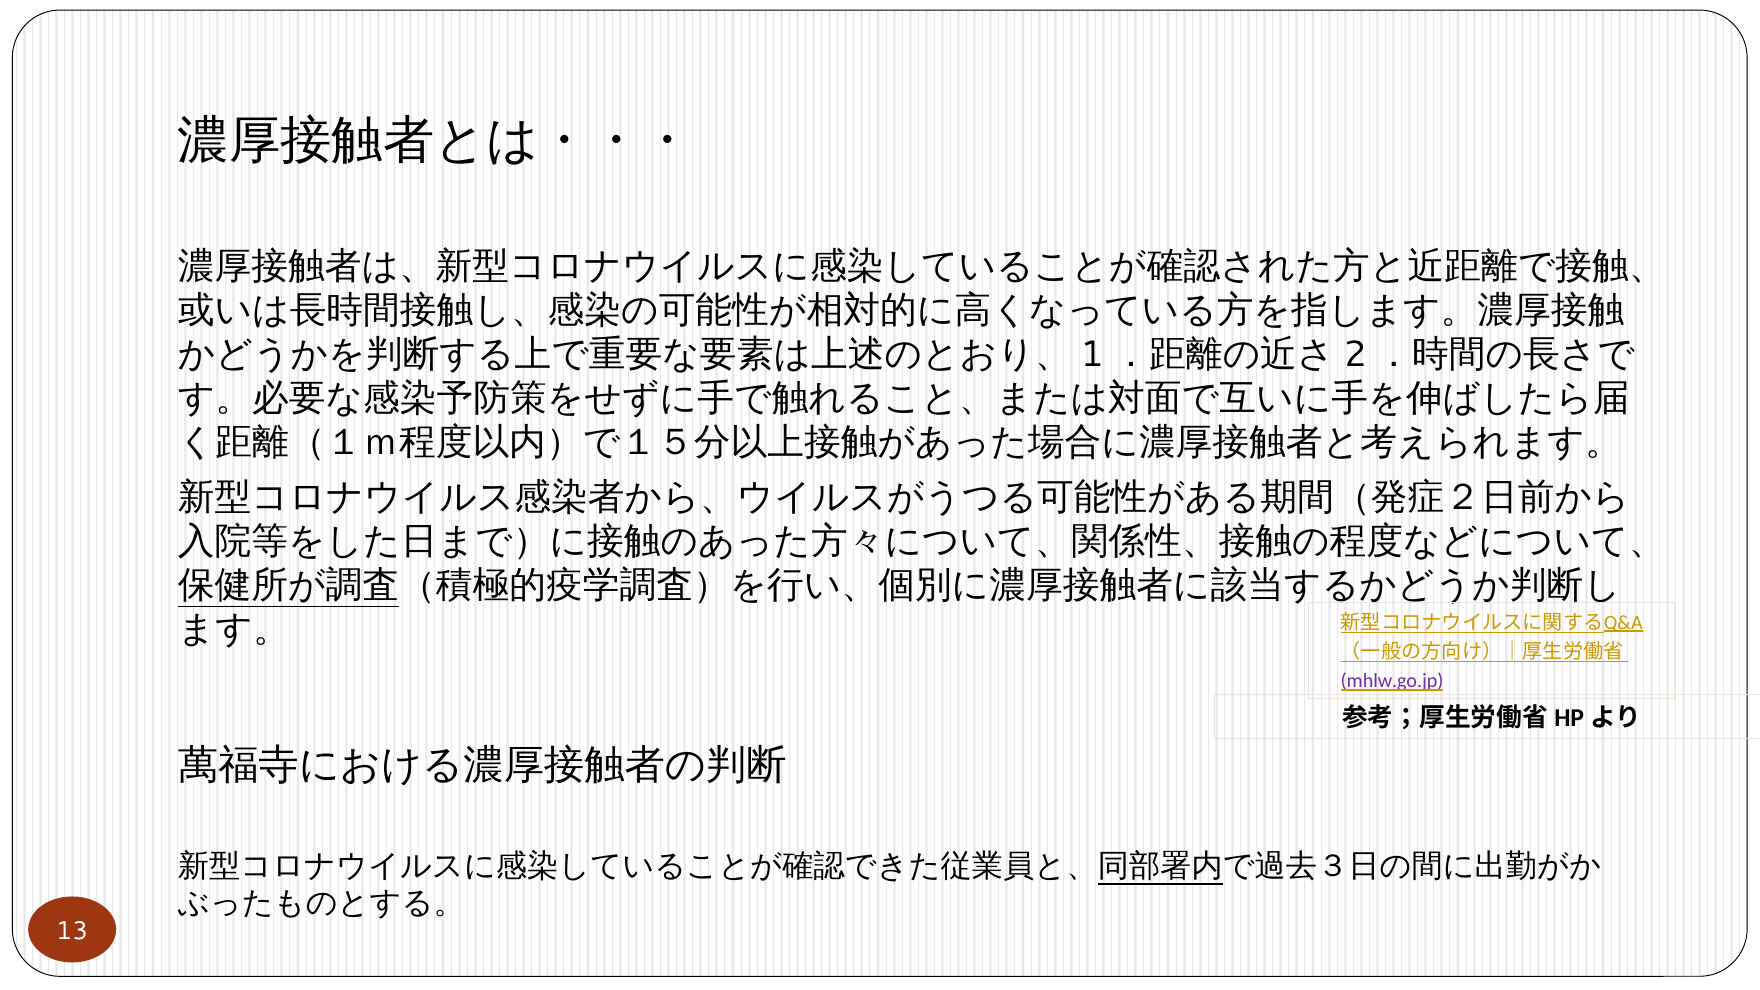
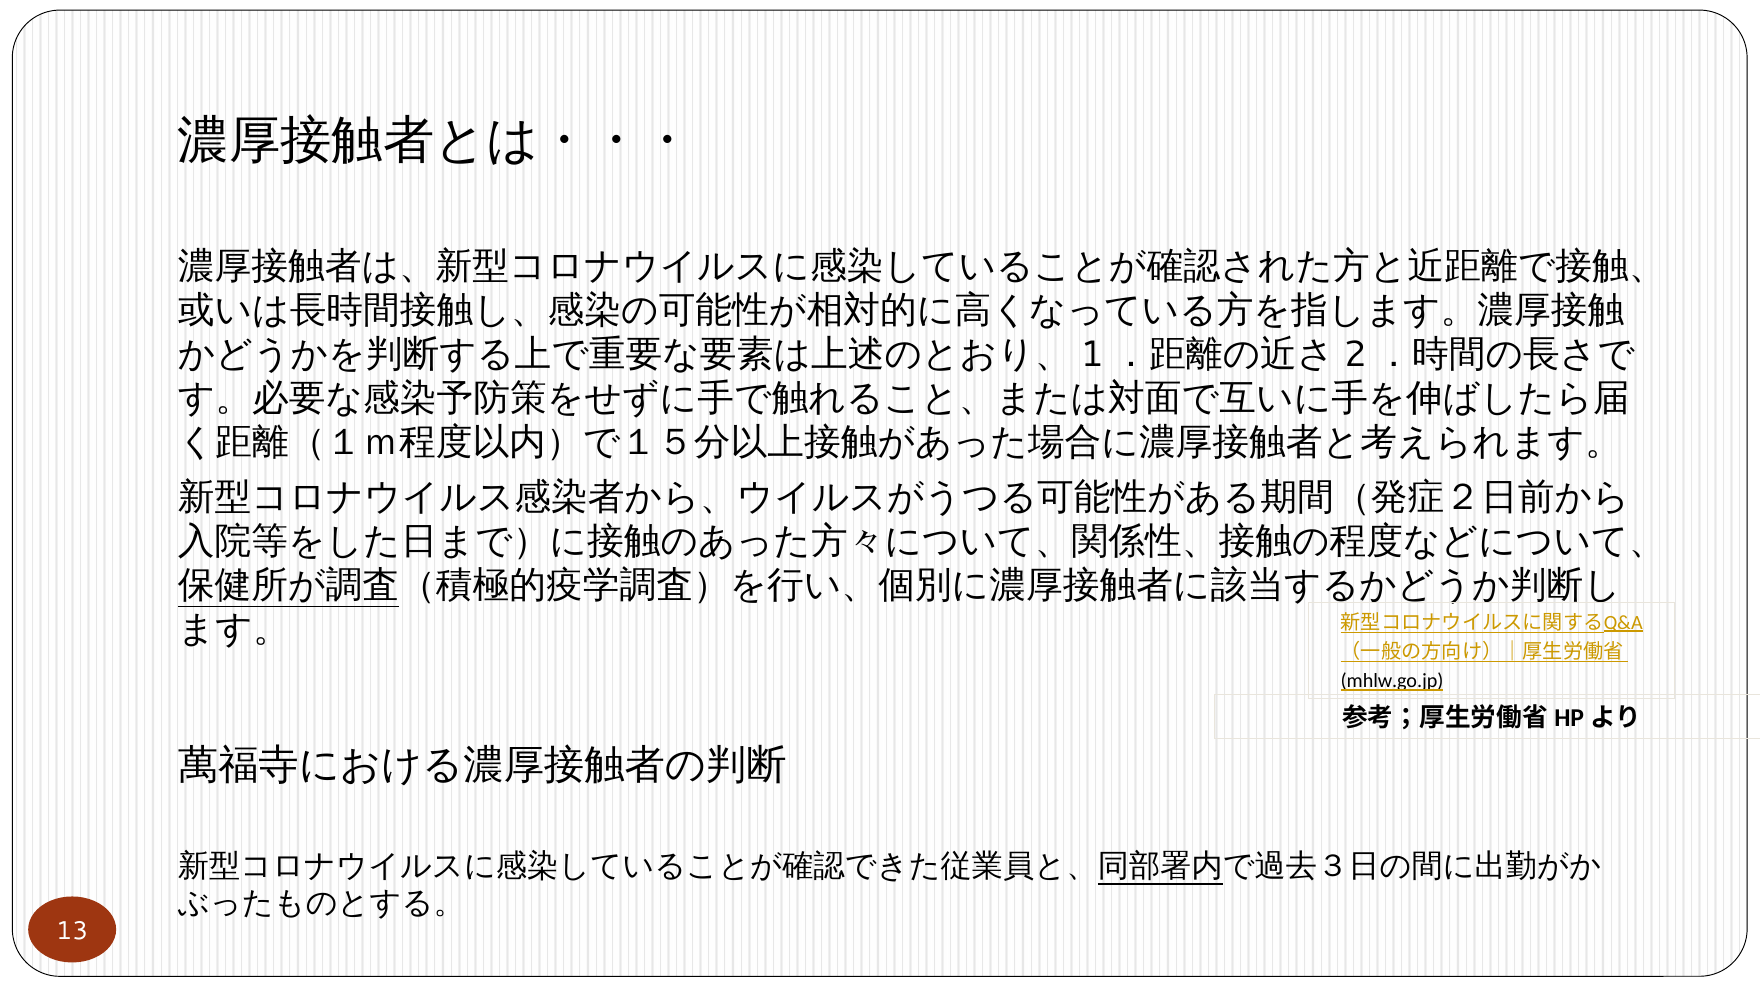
mhlw.go.jp colour: purple -> black
